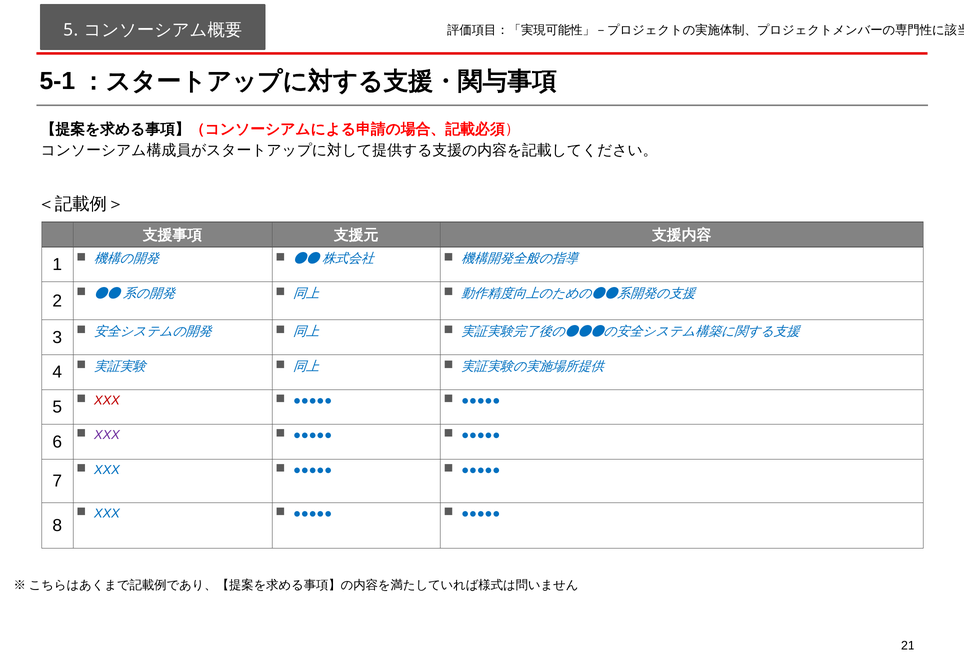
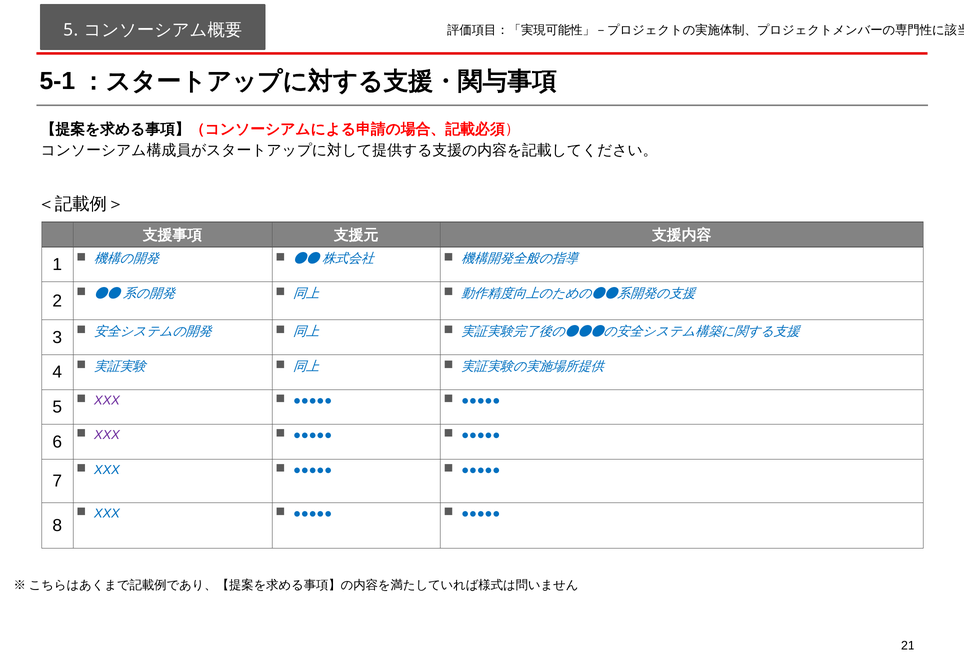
XXX at (107, 401) colour: red -> purple
